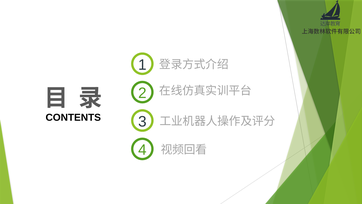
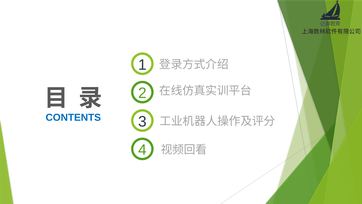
CONTENTS colour: black -> blue
